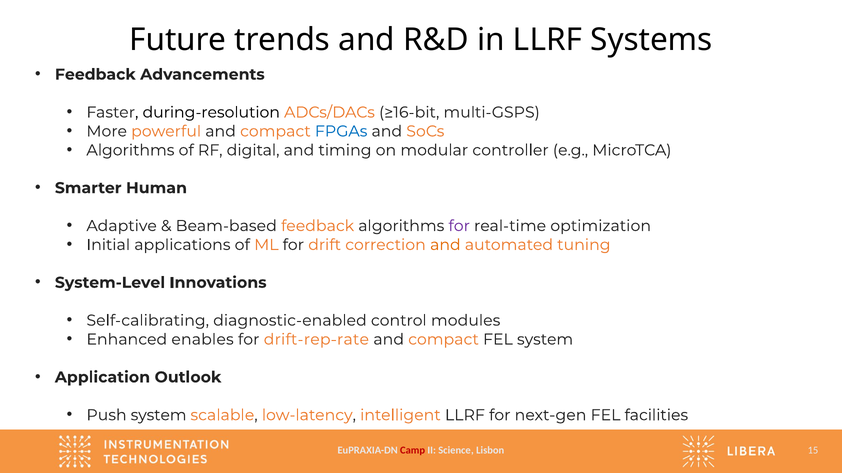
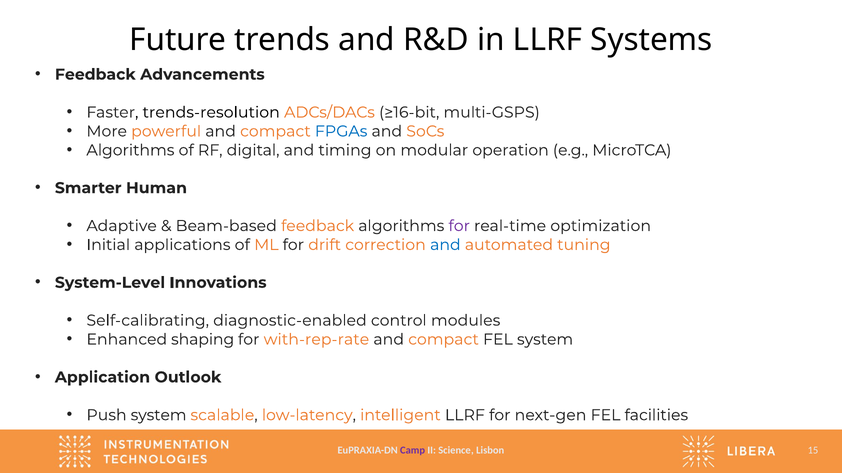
during-resolution: during-resolution -> trends-resolution
controller: controller -> operation
and at (445, 245) colour: orange -> blue
enables: enables -> shaping
drift-rep-rate: drift-rep-rate -> with-rep-rate
Camp colour: red -> purple
